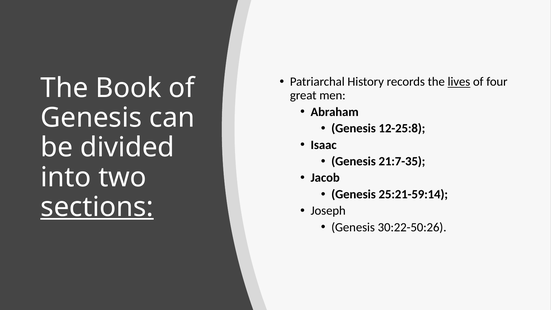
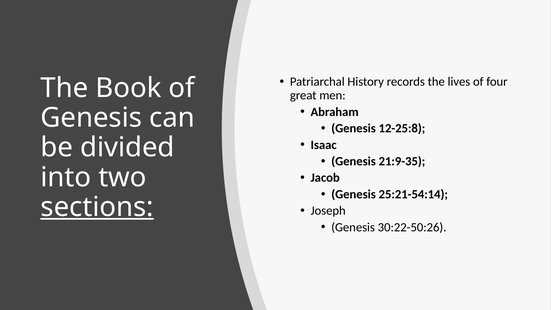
lives underline: present -> none
21:7-35: 21:7-35 -> 21:9-35
25:21-59:14: 25:21-59:14 -> 25:21-54:14
